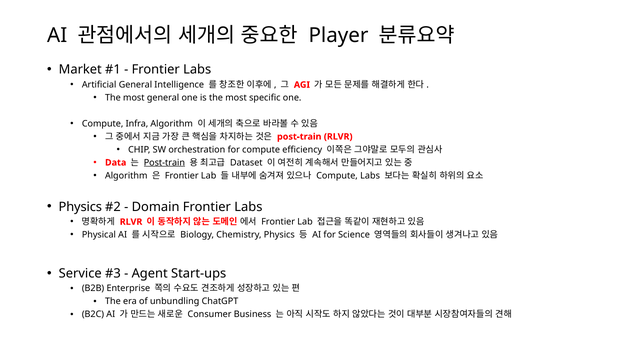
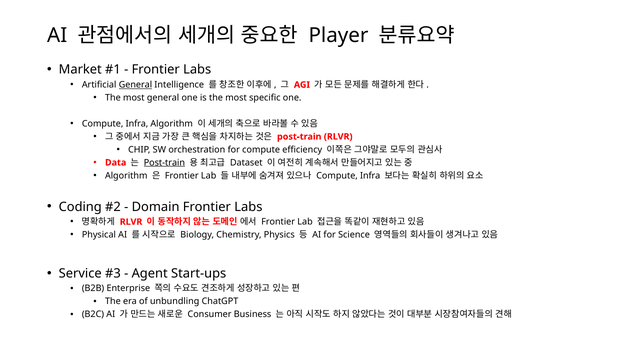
General at (135, 85) underline: none -> present
Labs at (370, 175): Labs -> Infra
Physics at (80, 207): Physics -> Coding
